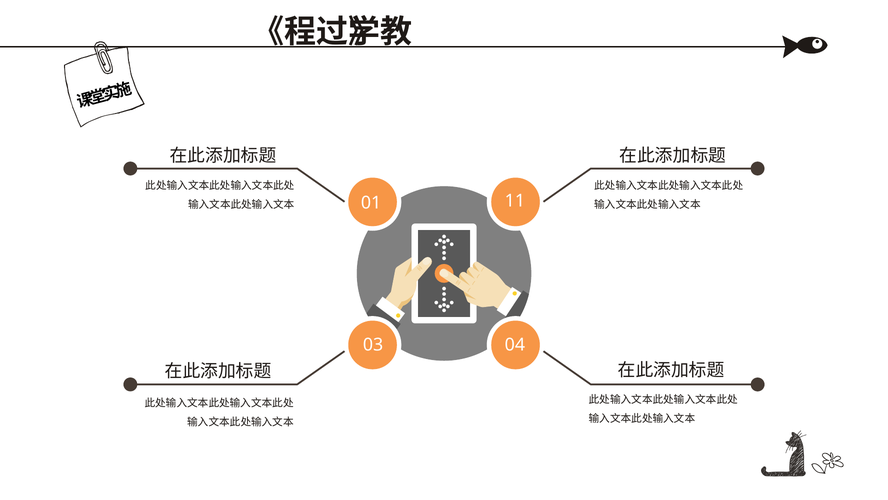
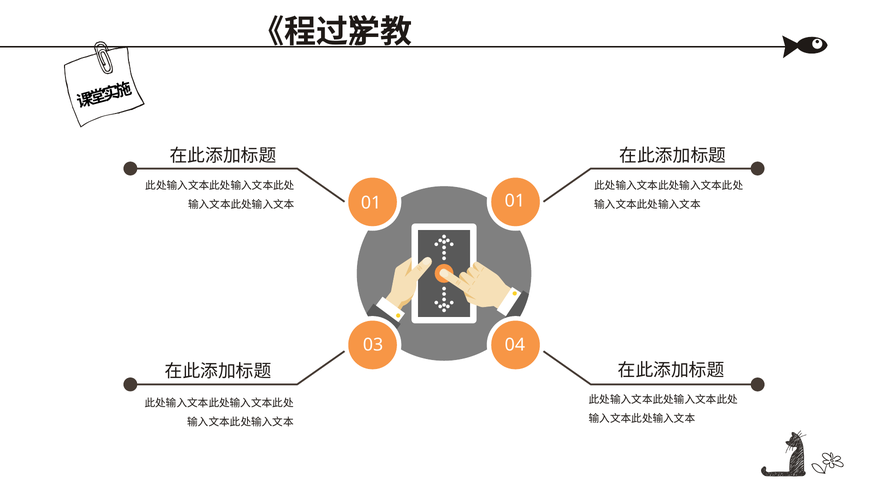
01 11: 11 -> 01
